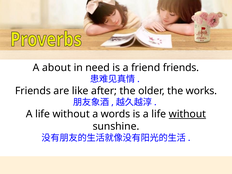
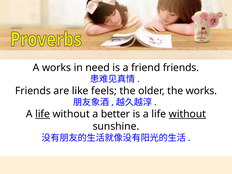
A about: about -> works
after: after -> feels
life at (43, 114) underline: none -> present
words: words -> better
